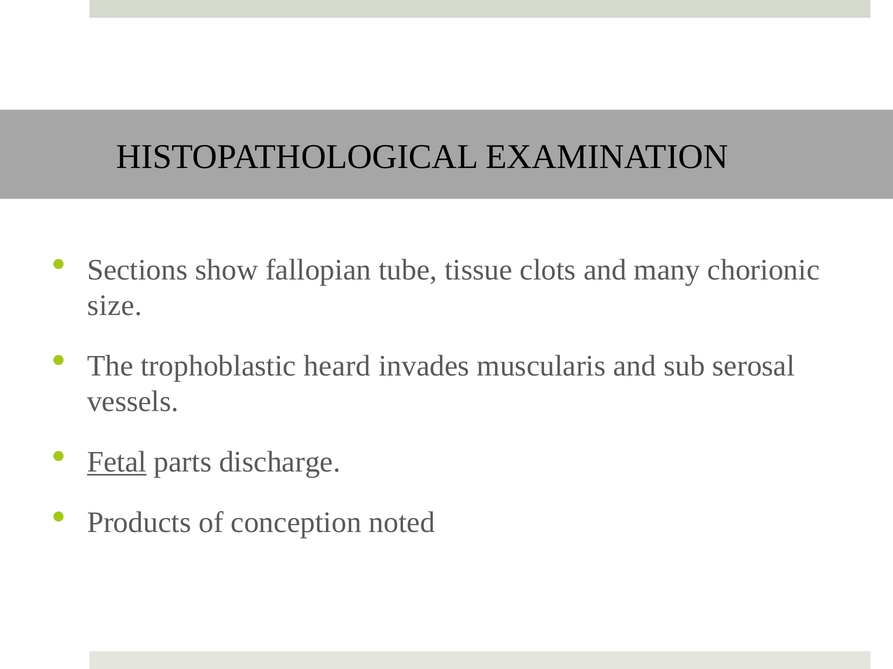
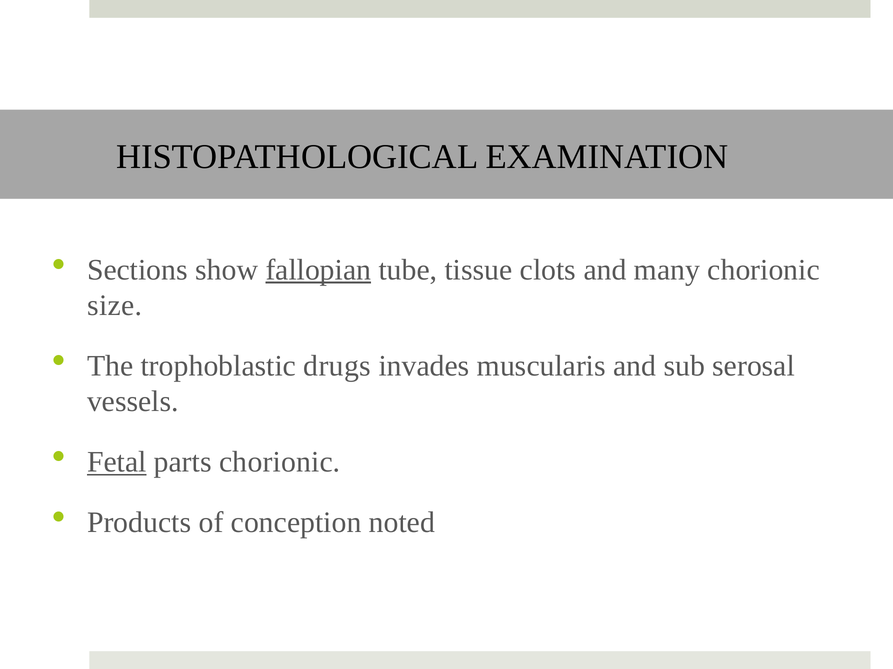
fallopian underline: none -> present
heard: heard -> drugs
parts discharge: discharge -> chorionic
